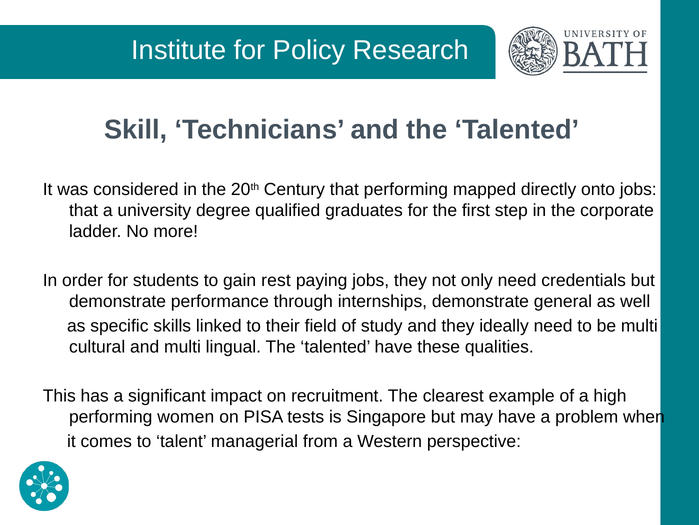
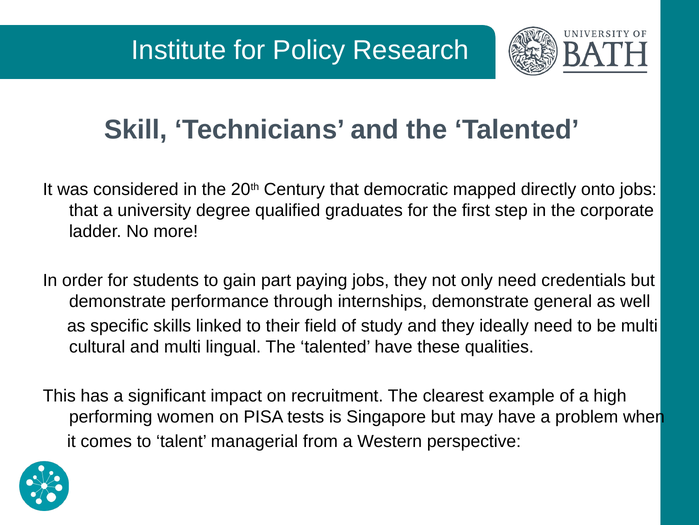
that performing: performing -> democratic
rest: rest -> part
